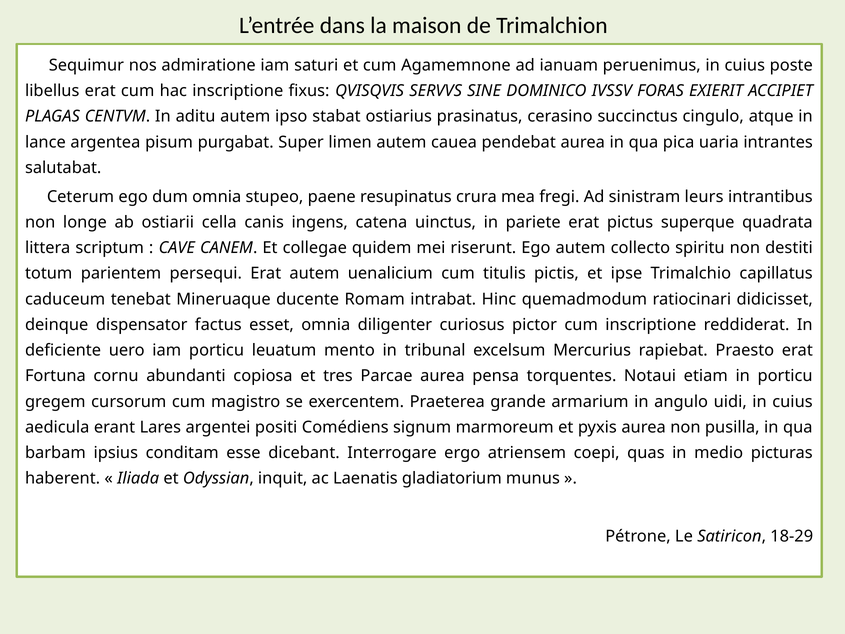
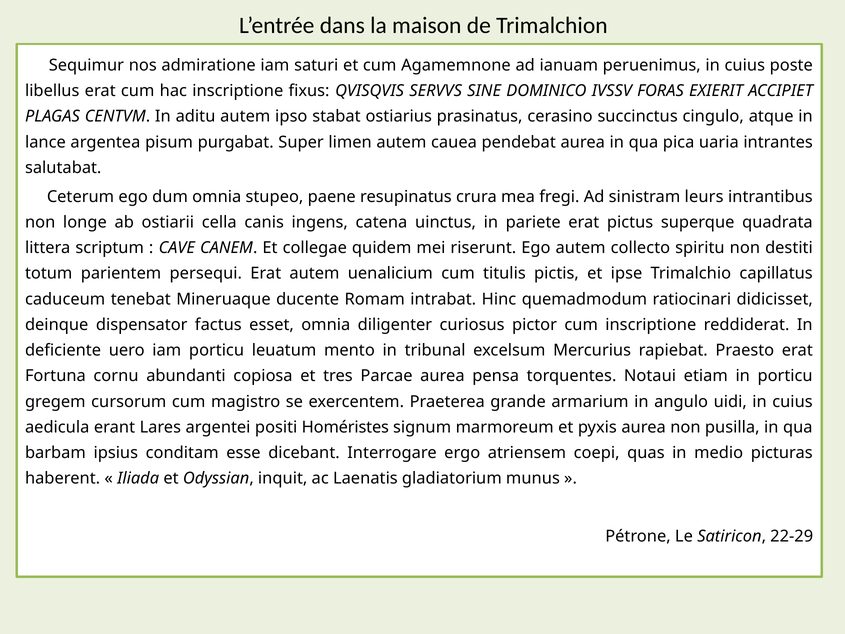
Comédiens: Comédiens -> Homéristes
18-29: 18-29 -> 22-29
